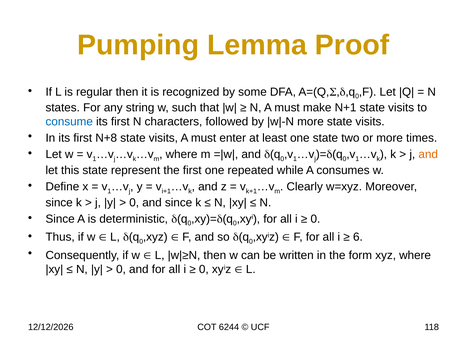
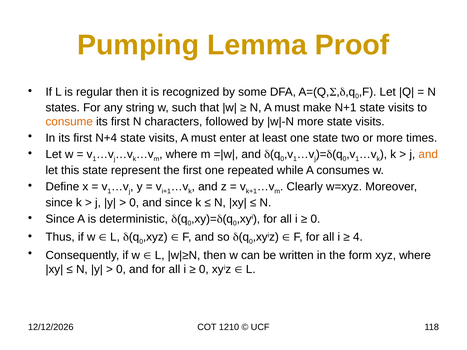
consume colour: blue -> orange
N+8: N+8 -> N+4
6: 6 -> 4
6244: 6244 -> 1210
